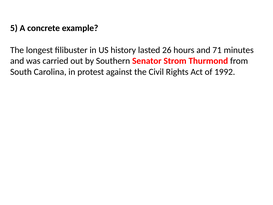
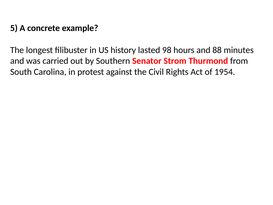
26: 26 -> 98
71: 71 -> 88
1992: 1992 -> 1954
